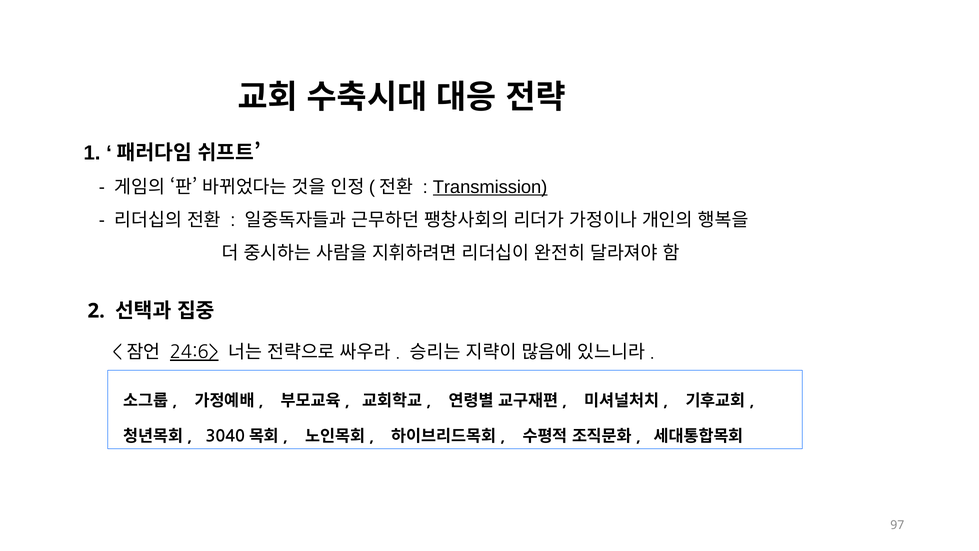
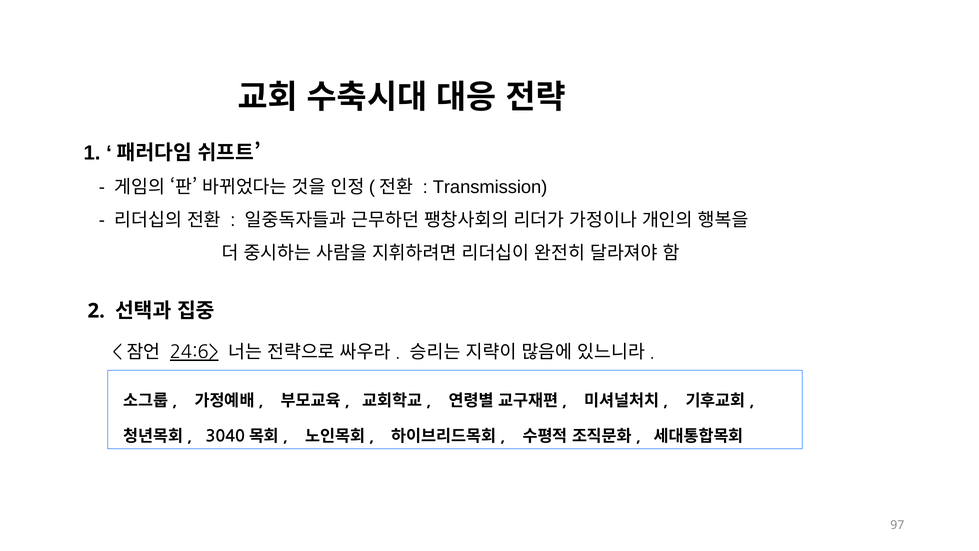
Transmission underline: present -> none
